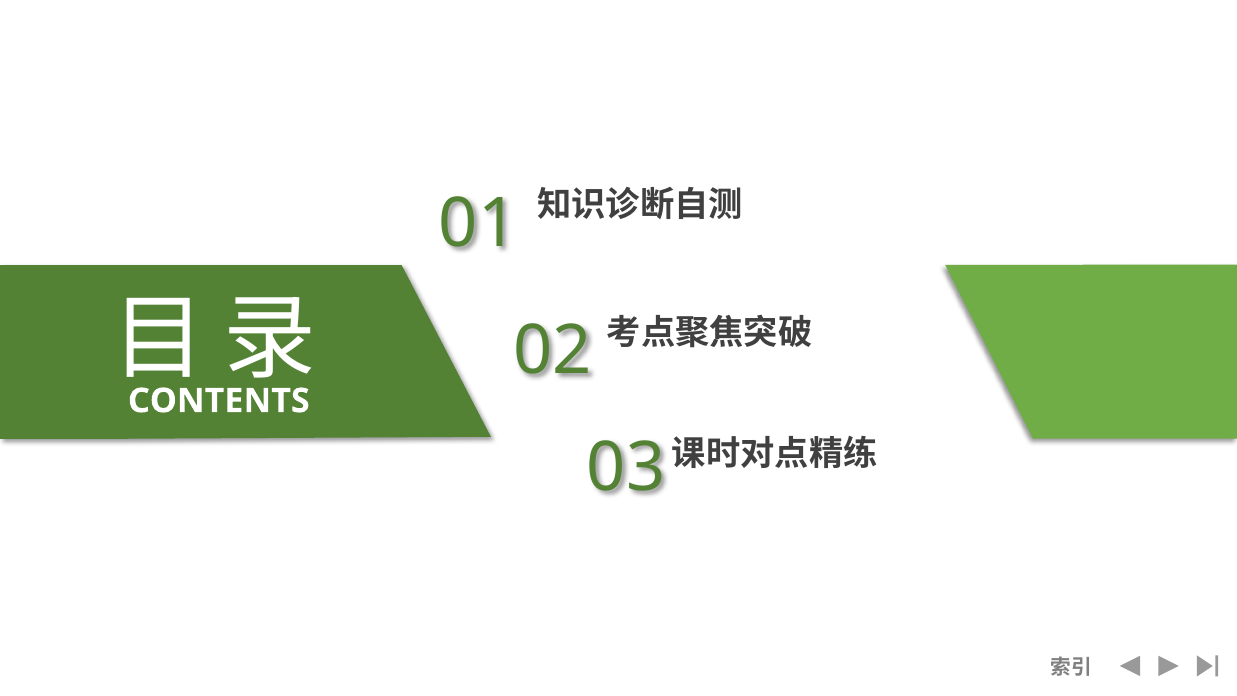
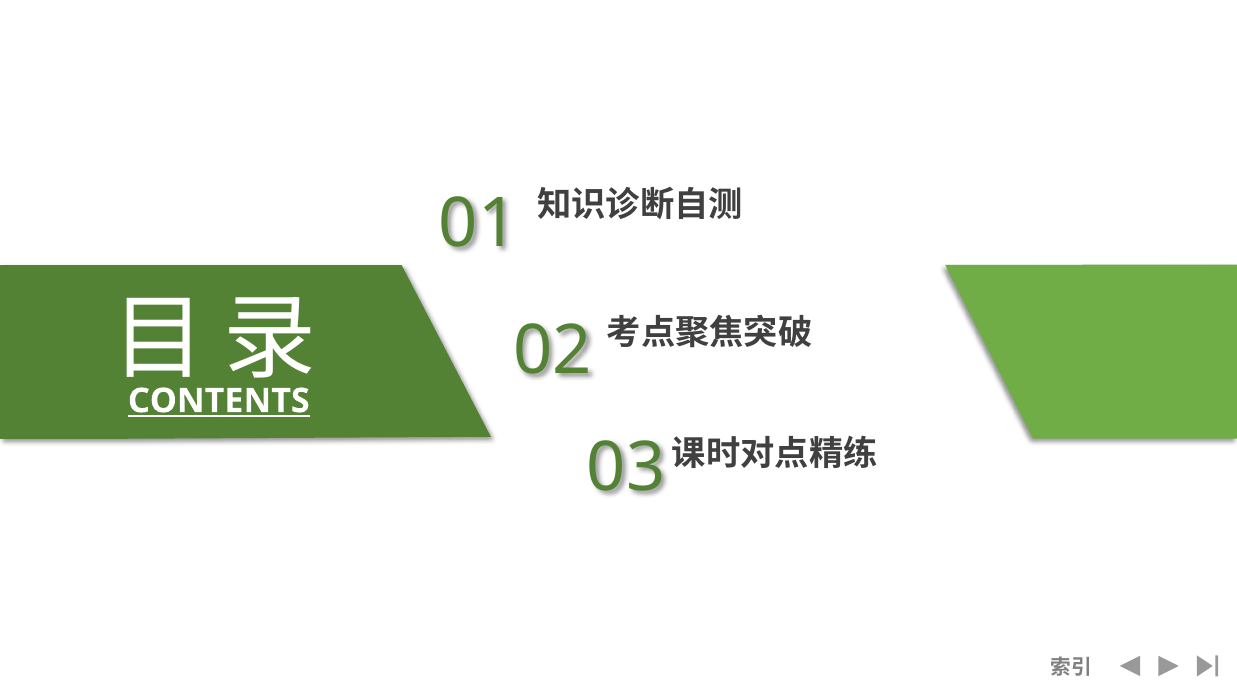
CONTENTS underline: none -> present
